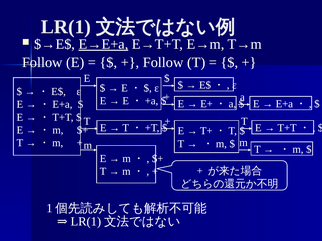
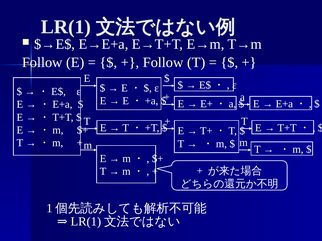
E→E+a underline: present -> none
